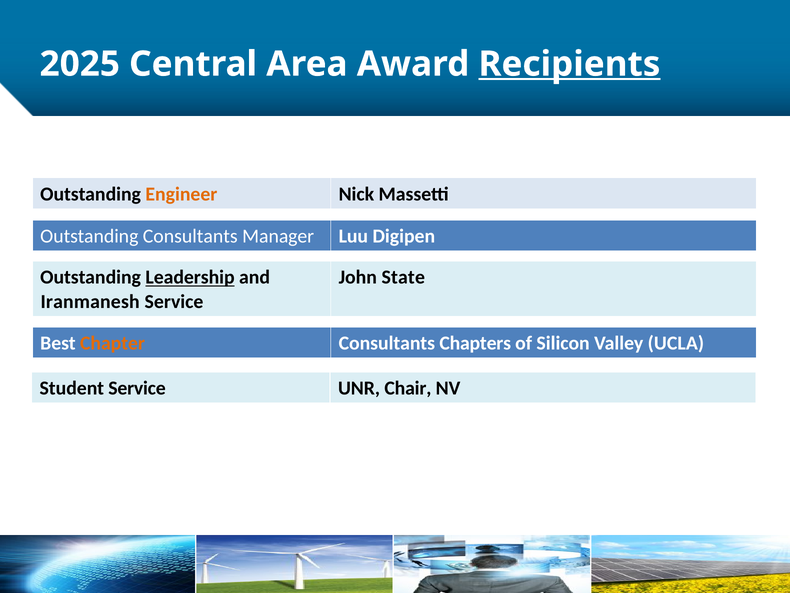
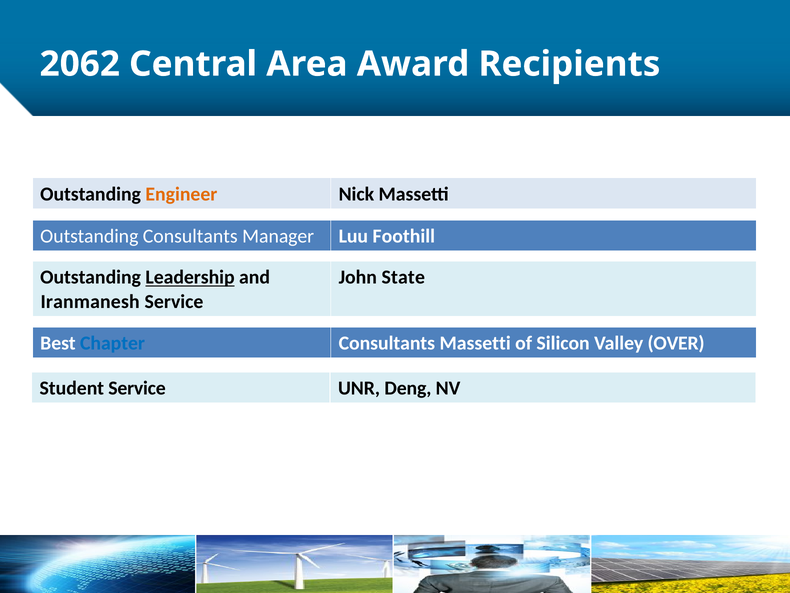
2025: 2025 -> 2062
Recipients underline: present -> none
Digipen: Digipen -> Foothill
Chapter colour: orange -> blue
Consultants Chapters: Chapters -> Massetti
UCLA: UCLA -> OVER
Chair: Chair -> Deng
